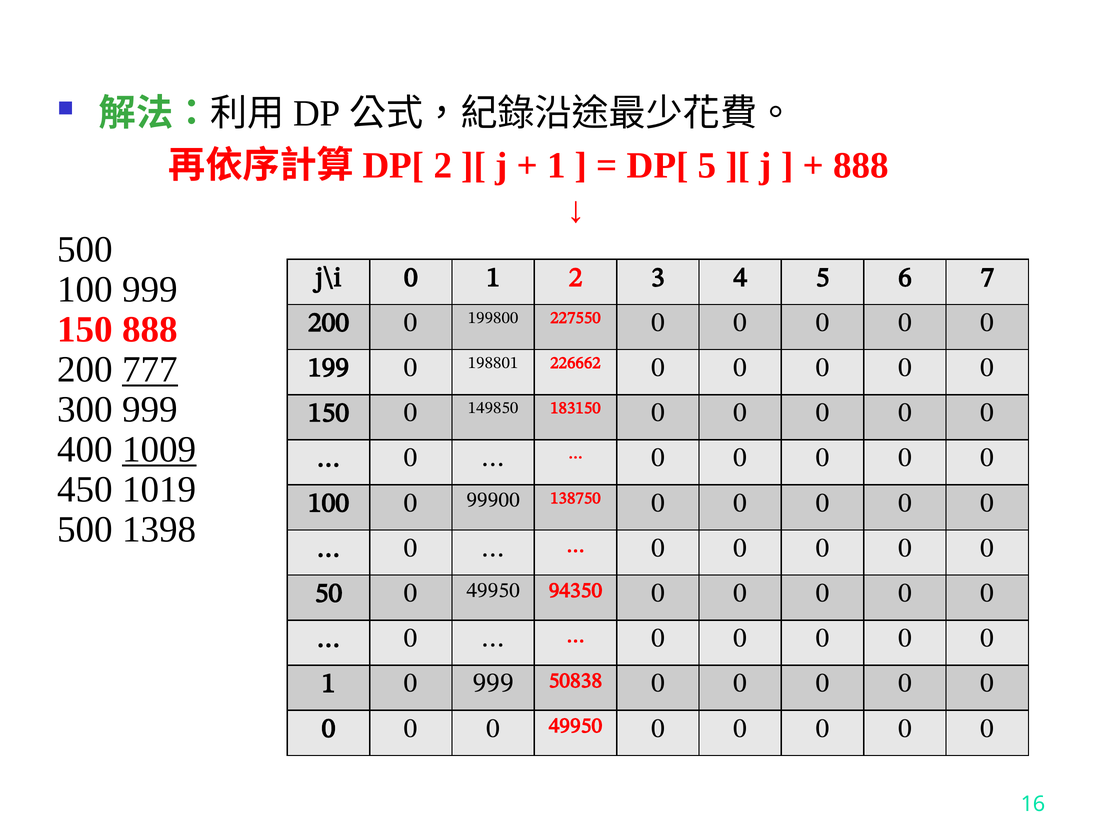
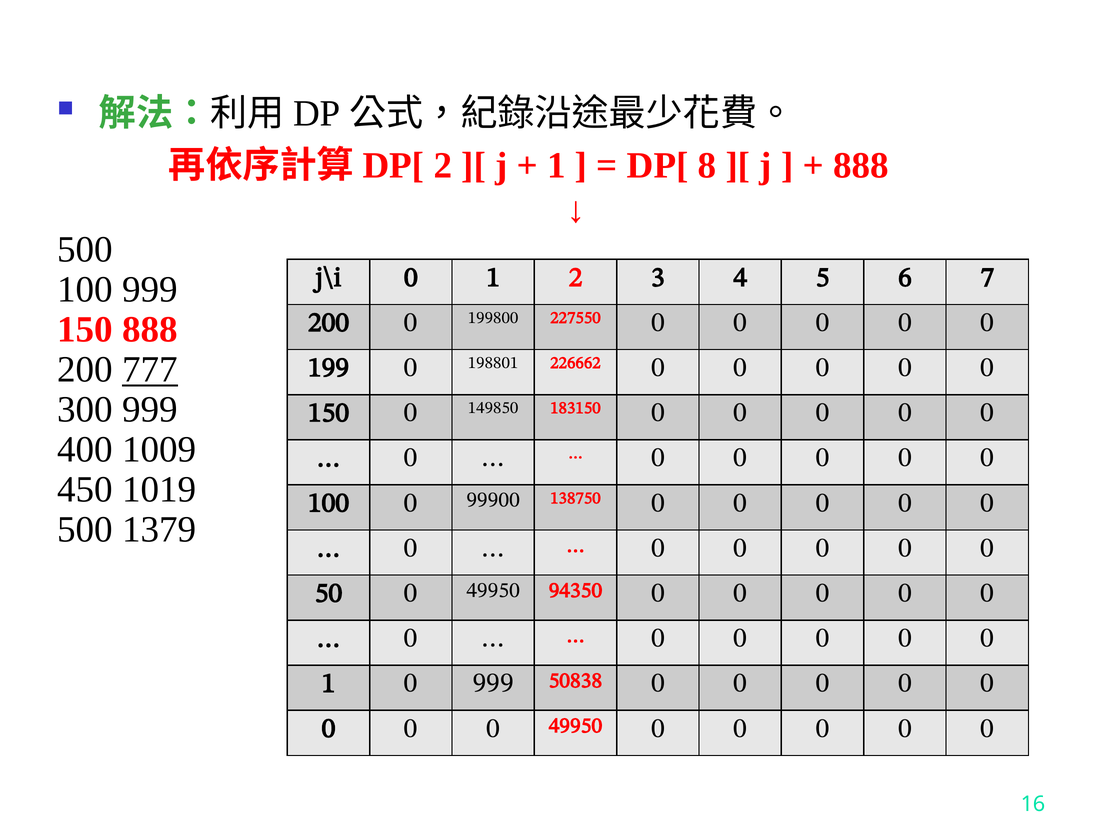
DP[ 5: 5 -> 8
1009 underline: present -> none
1398: 1398 -> 1379
